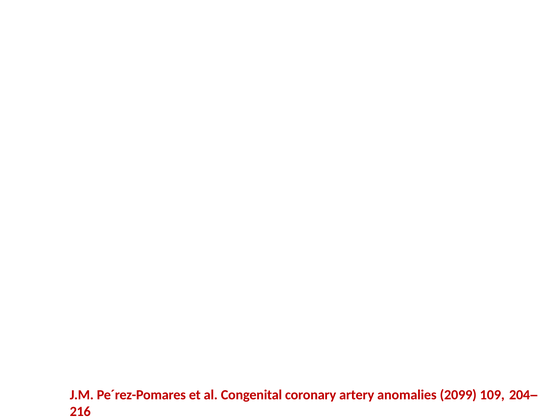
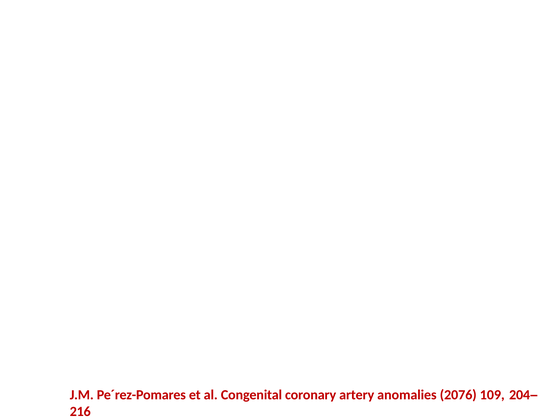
2099: 2099 -> 2076
